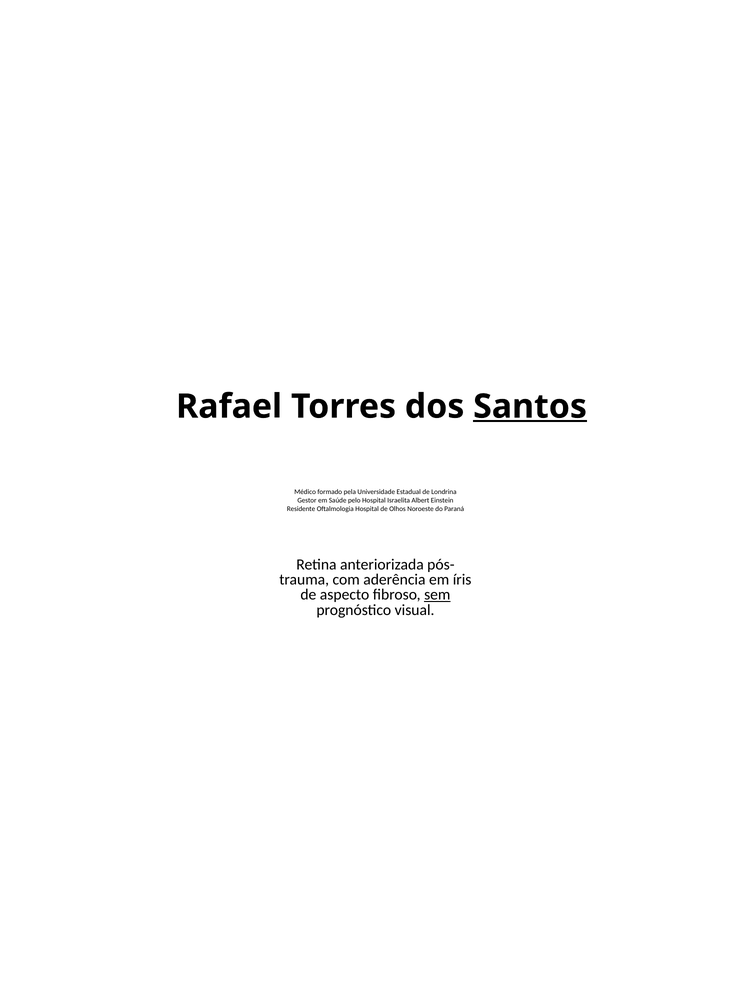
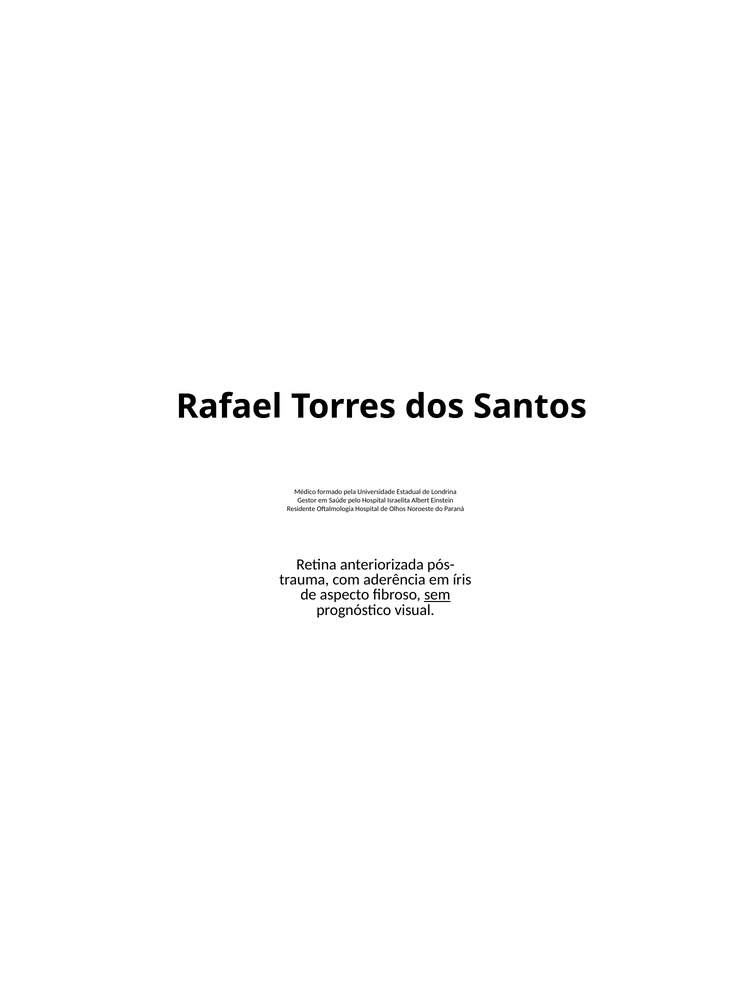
Santos underline: present -> none
